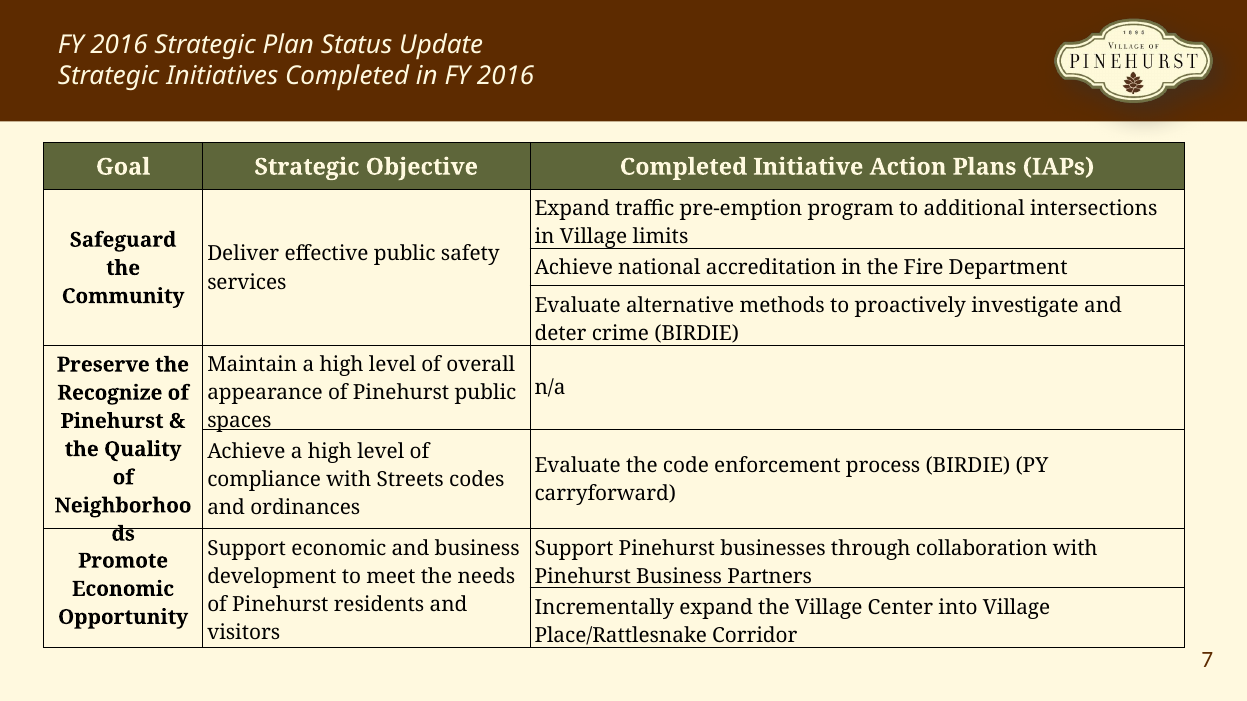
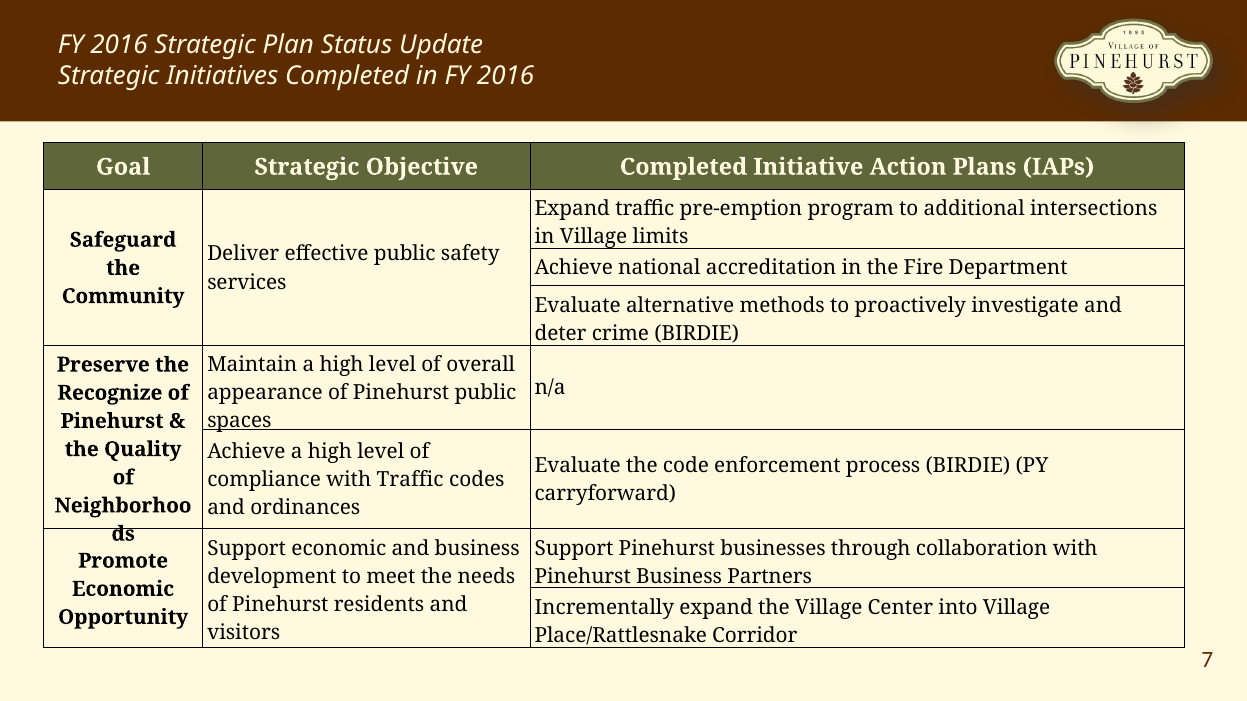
with Streets: Streets -> Traffic
